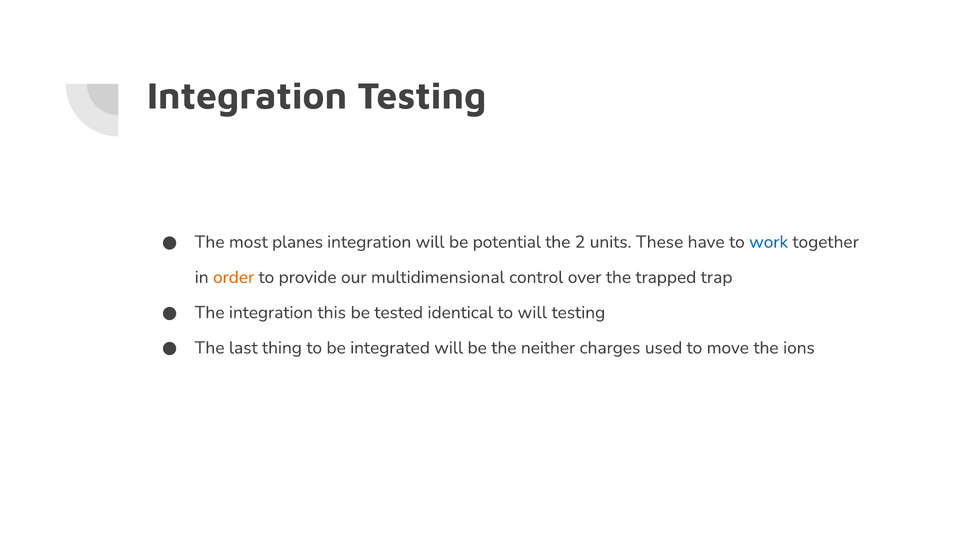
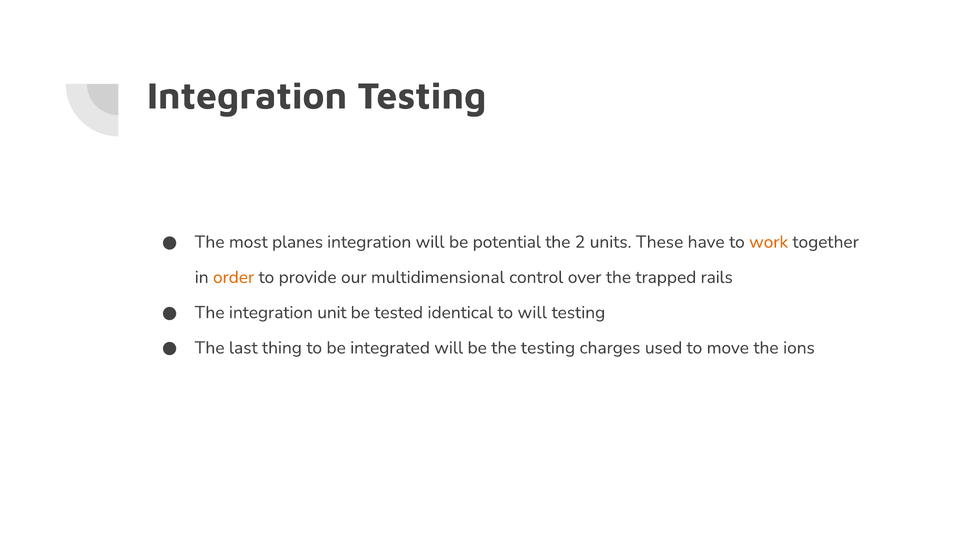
work colour: blue -> orange
trap: trap -> rails
this: this -> unit
the neither: neither -> testing
